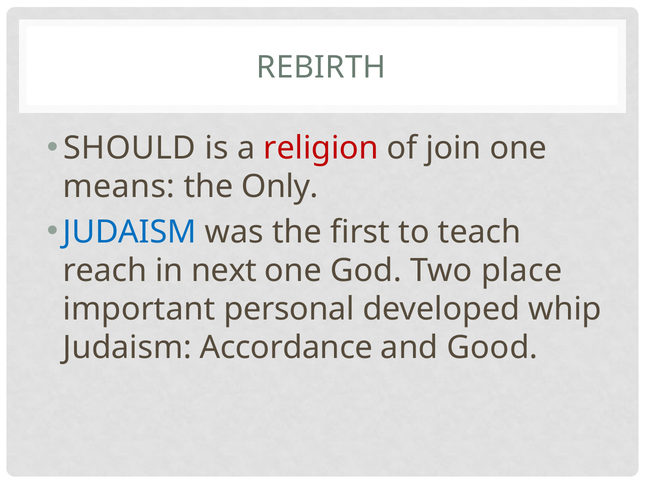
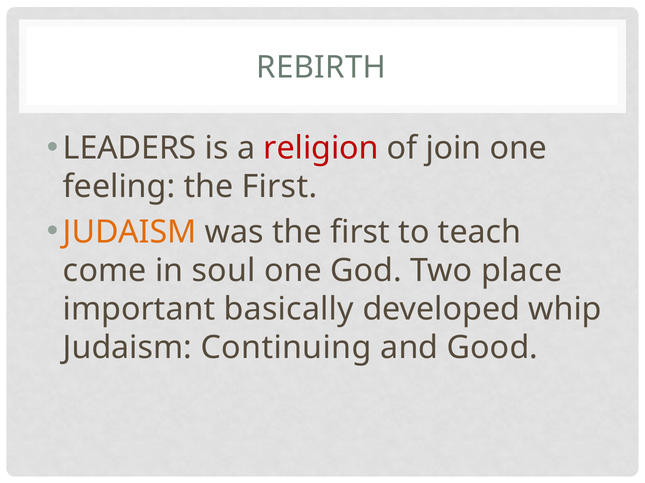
SHOULD: SHOULD -> LEADERS
means: means -> feeling
Only at (280, 187): Only -> First
JUDAISM at (130, 232) colour: blue -> orange
reach: reach -> come
next: next -> soul
personal: personal -> basically
Accordance: Accordance -> Continuing
